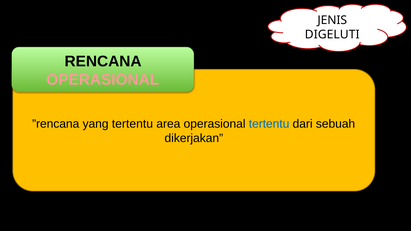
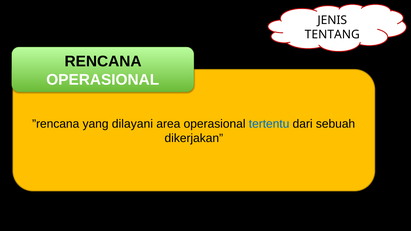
DIGELUTI: DIGELUTI -> TENTANG
OPERASIONAL at (103, 80) colour: pink -> white
yang tertentu: tertentu -> dilayani
